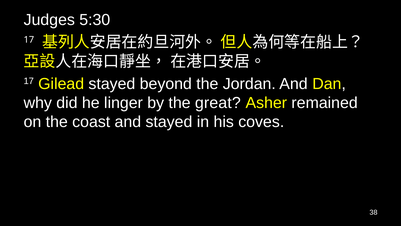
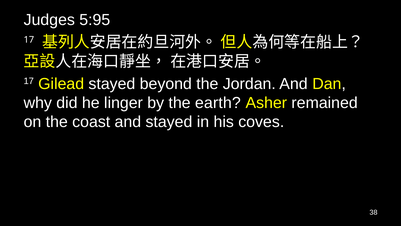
5:30: 5:30 -> 5:95
great: great -> earth
